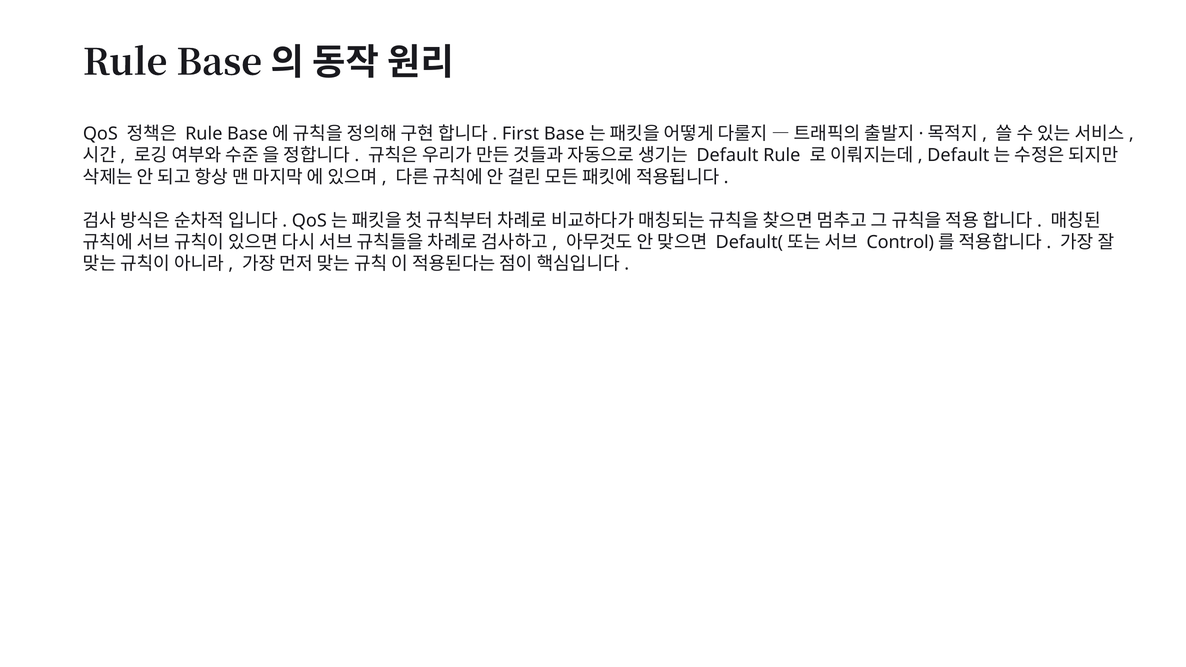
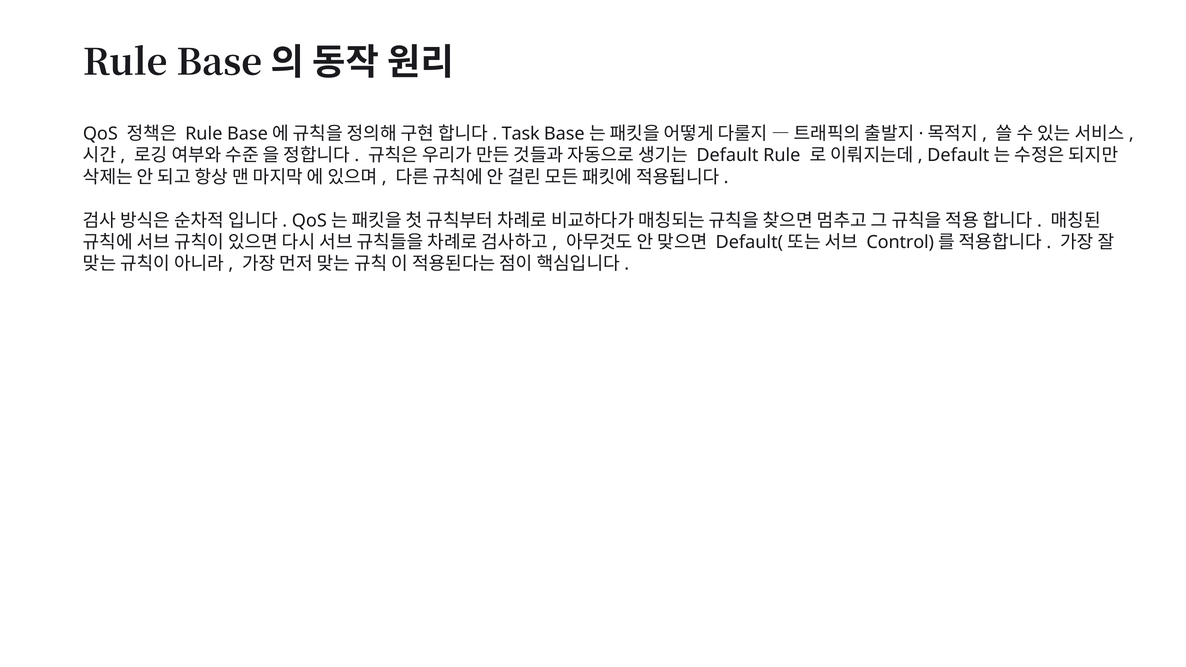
First: First -> Task
